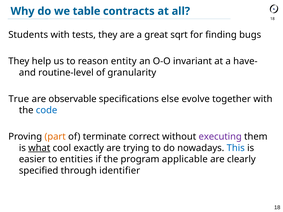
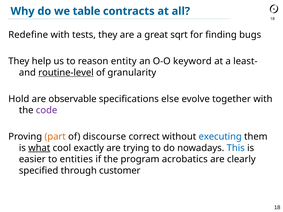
Students: Students -> Redefine
invariant: invariant -> keyword
have-: have- -> least-
routine-level underline: none -> present
True: True -> Hold
code colour: blue -> purple
terminate: terminate -> discourse
executing colour: purple -> blue
applicable: applicable -> acrobatics
identifier: identifier -> customer
